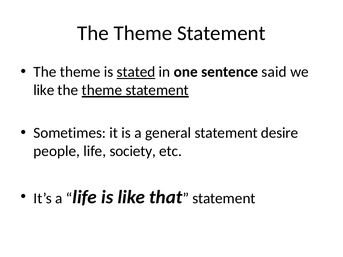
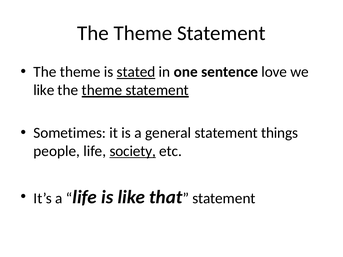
said: said -> love
desire: desire -> things
society underline: none -> present
